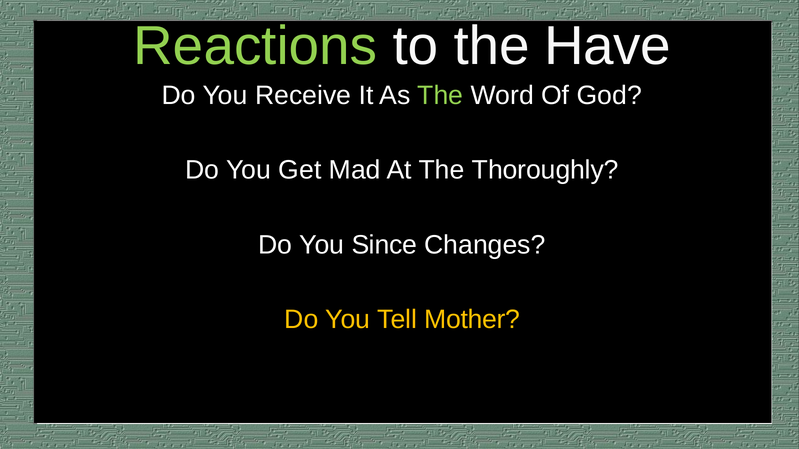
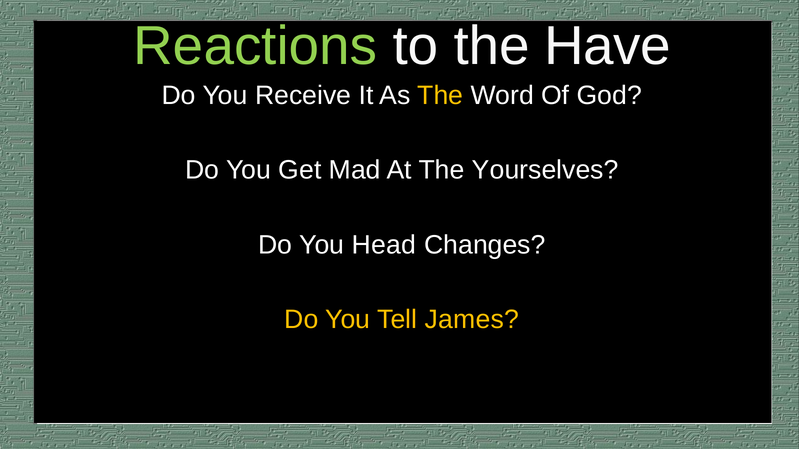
The at (440, 96) colour: light green -> yellow
Thoroughly: Thoroughly -> Yourselves
Since: Since -> Head
Mother: Mother -> James
